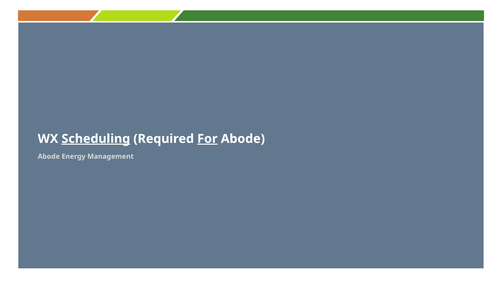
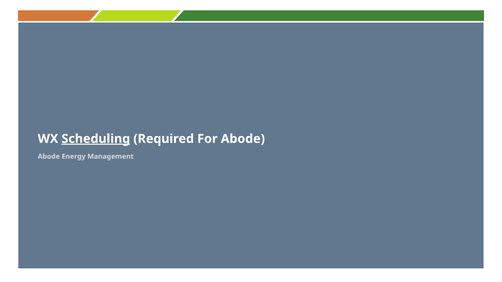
For underline: present -> none
